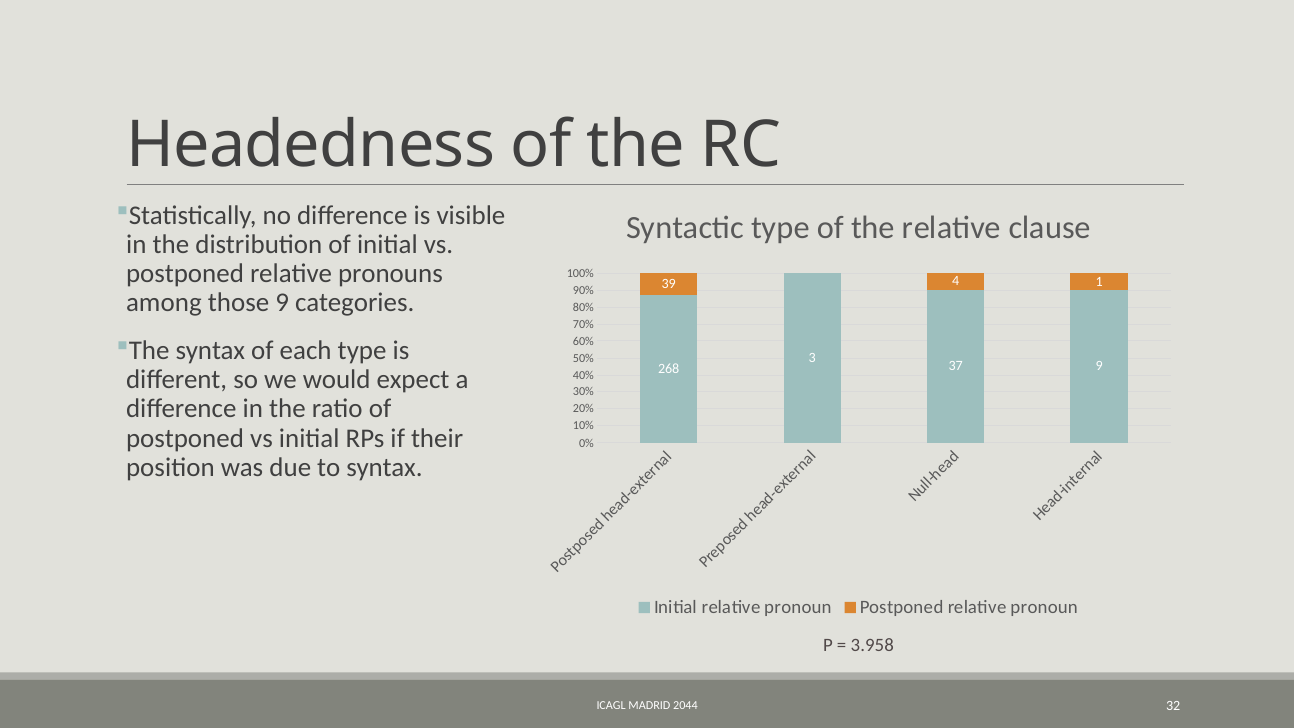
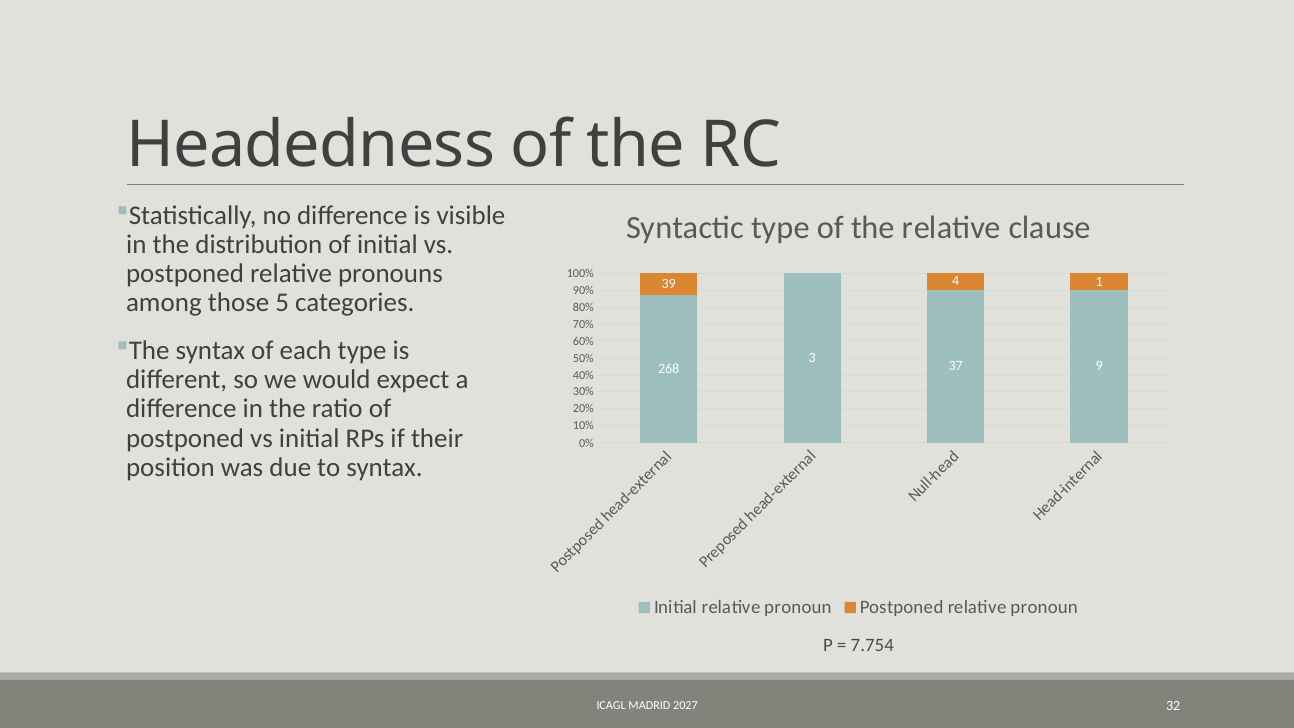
those 9: 9 -> 5
3.958: 3.958 -> 7.754
2044: 2044 -> 2027
